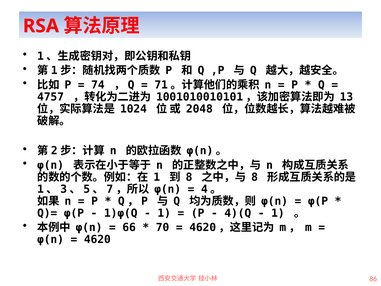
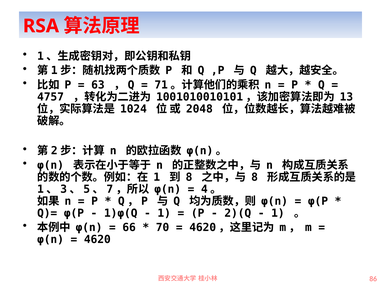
74: 74 -> 63
4)(Q: 4)(Q -> 2)(Q
